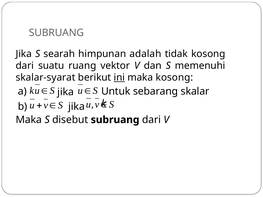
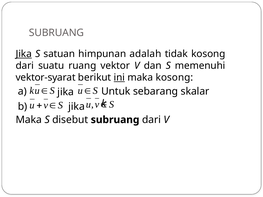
Jika at (24, 54) underline: none -> present
searah: searah -> satuan
skalar-syarat: skalar-syarat -> vektor-syarat
